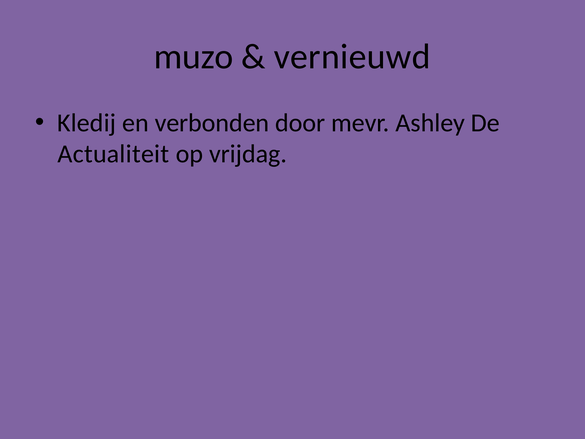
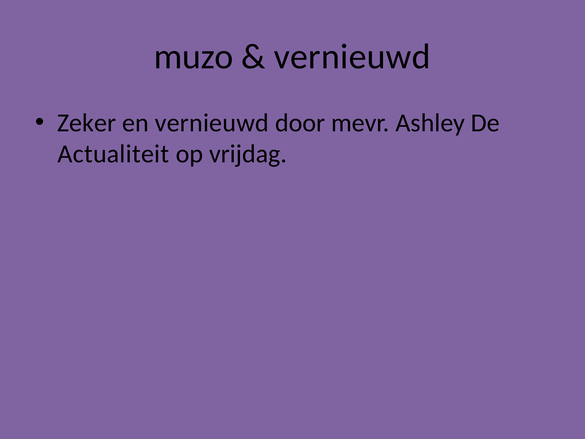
Kledij: Kledij -> Zeker
en verbonden: verbonden -> vernieuwd
